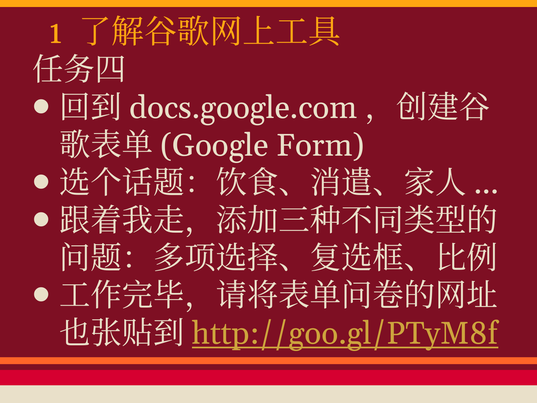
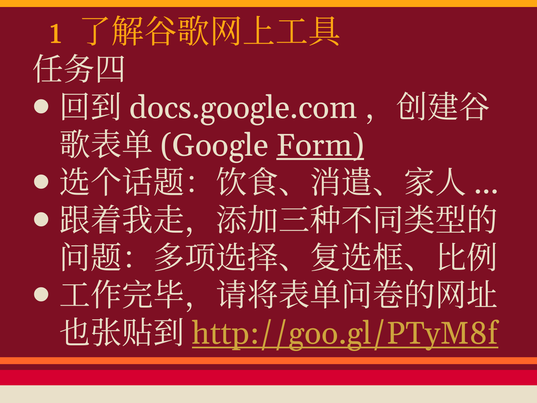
Form underline: none -> present
